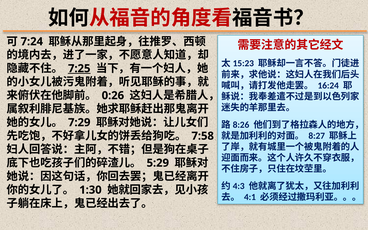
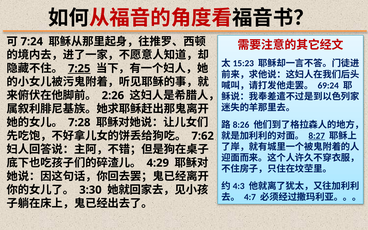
16:24: 16:24 -> 69:24
0:26: 0:26 -> 2:26
7:29: 7:29 -> 7:28
7:58: 7:58 -> 7:62
8:27 underline: none -> present
5:29: 5:29 -> 4:29
1:30: 1:30 -> 3:30
4:1: 4:1 -> 4:7
